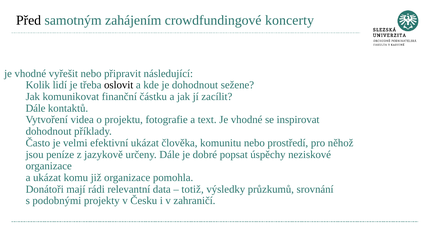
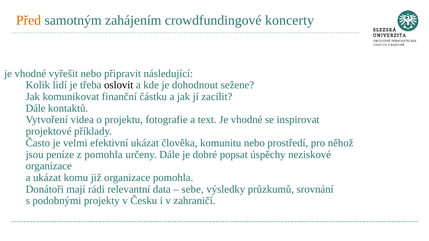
Před colour: black -> orange
dohodnout at (49, 132): dohodnout -> projektové
z jazykově: jazykově -> pomohla
totiž: totiž -> sebe
